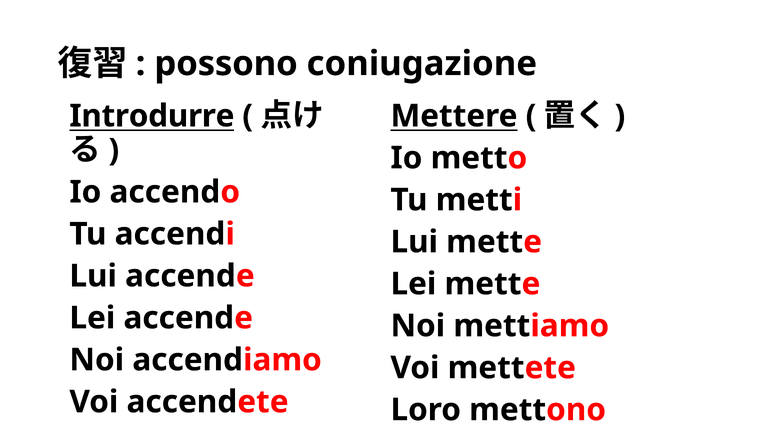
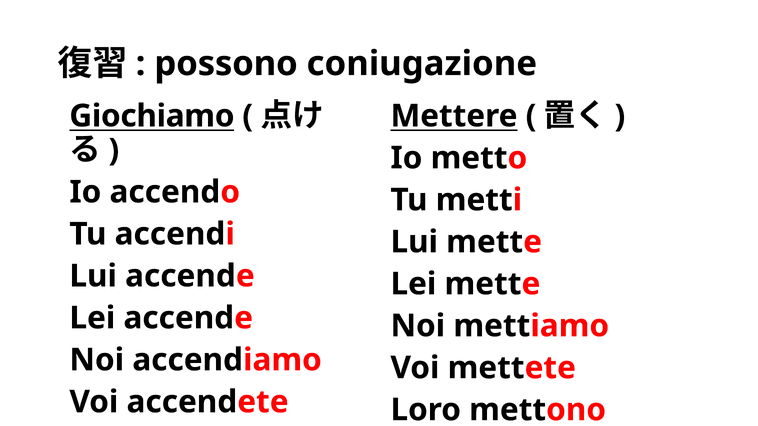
Introdurre: Introdurre -> Giochiamo
